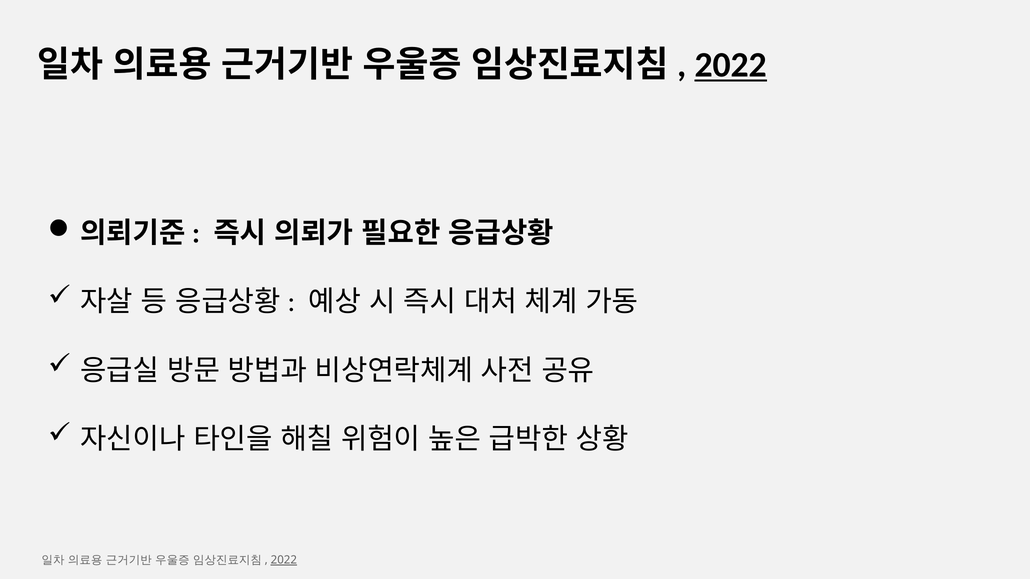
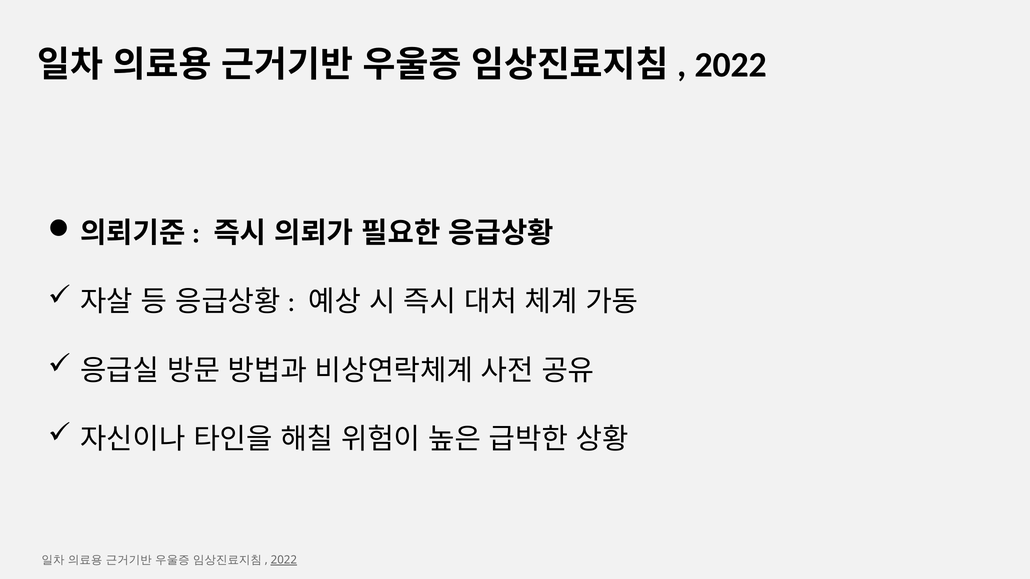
2022 at (731, 65) underline: present -> none
